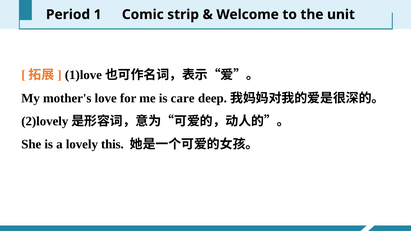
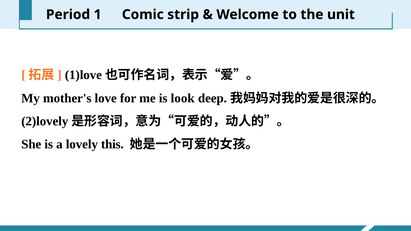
care: care -> look
